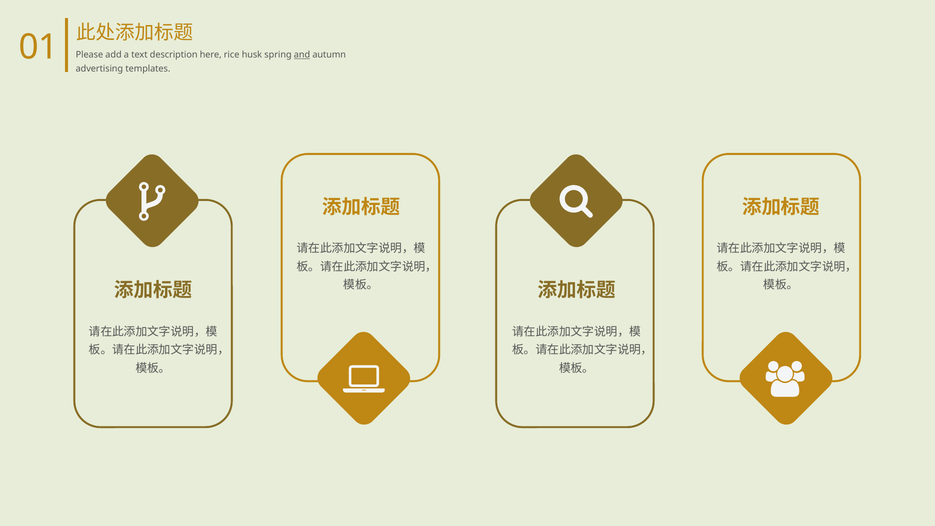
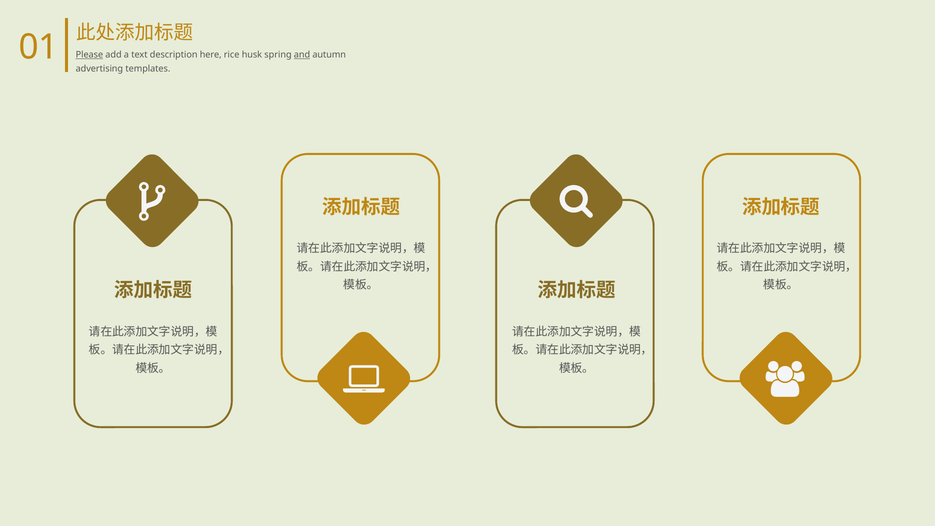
Please underline: none -> present
